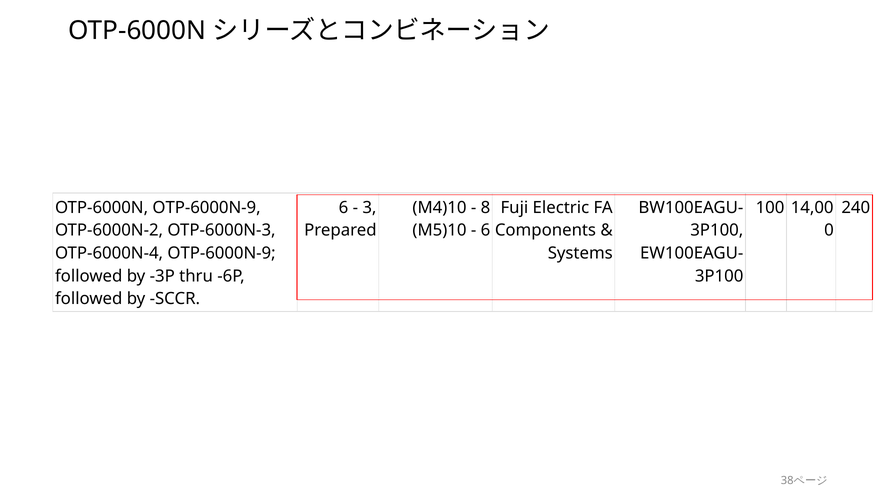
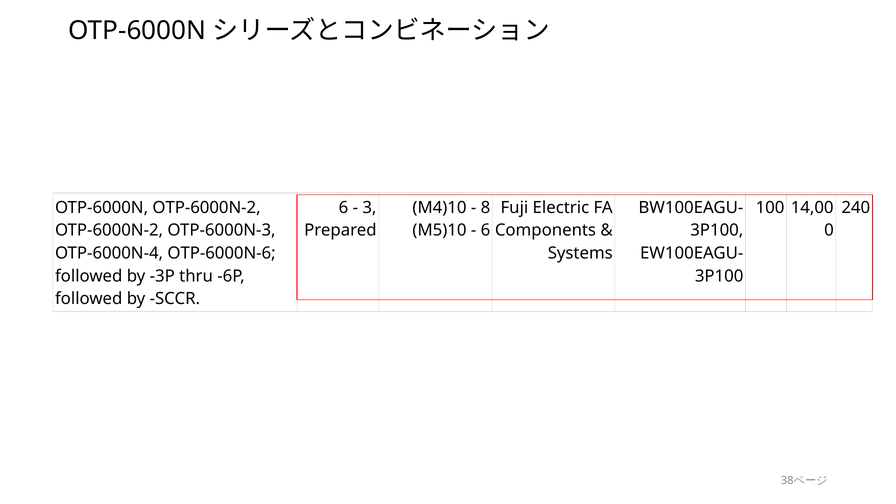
OTP-6000N OTP-6000N-9: OTP-6000N-9 -> OTP-6000N-2
OTP-6000N-4 OTP-6000N-9: OTP-6000N-9 -> OTP-6000N-6
